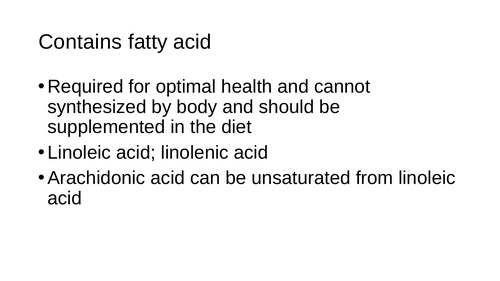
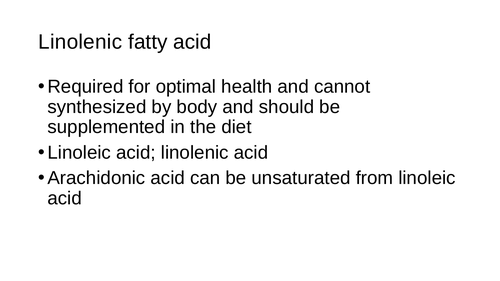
Contains at (80, 42): Contains -> Linolenic
